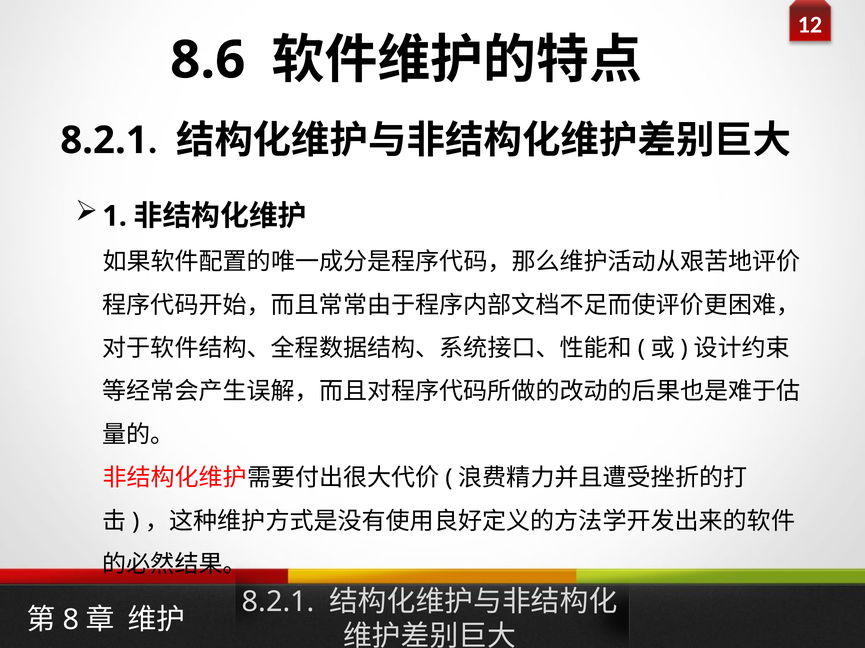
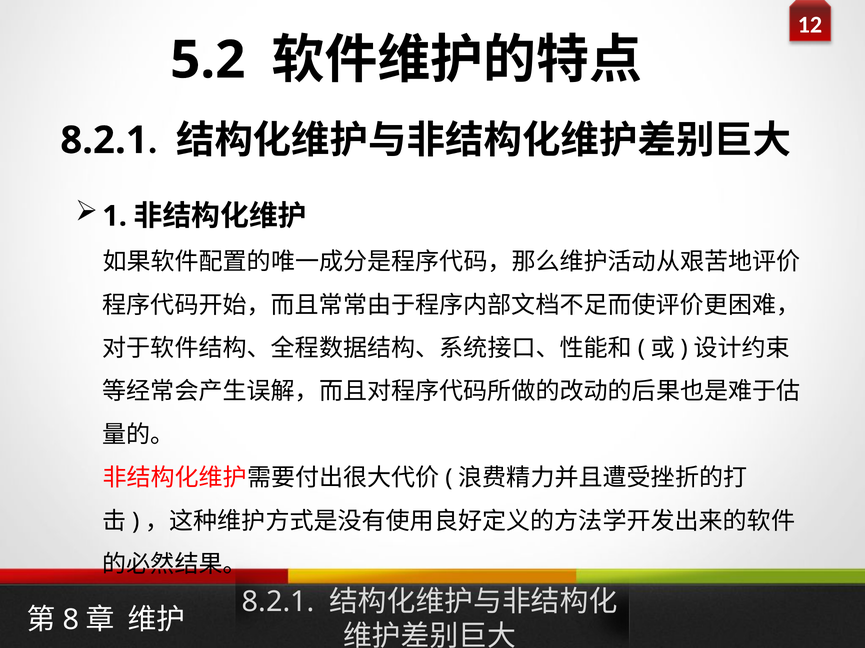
8.6: 8.6 -> 5.2
